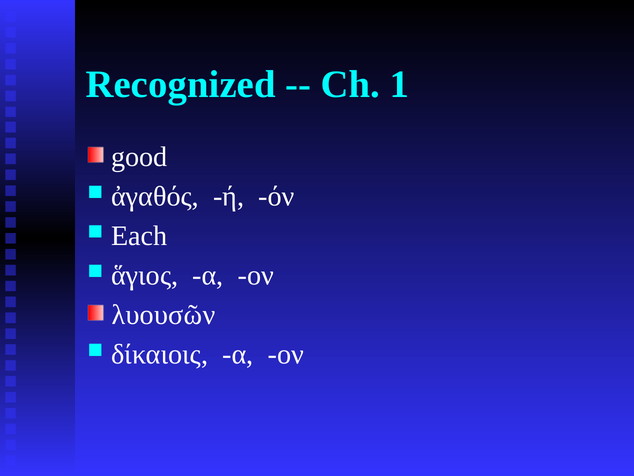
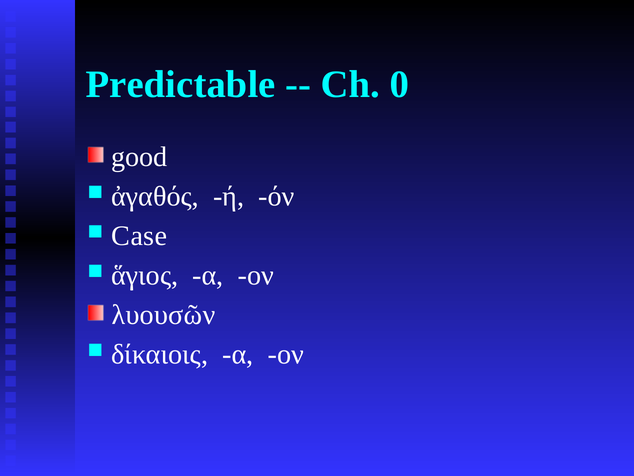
Recognized: Recognized -> Predictable
1: 1 -> 0
Each: Each -> Case
